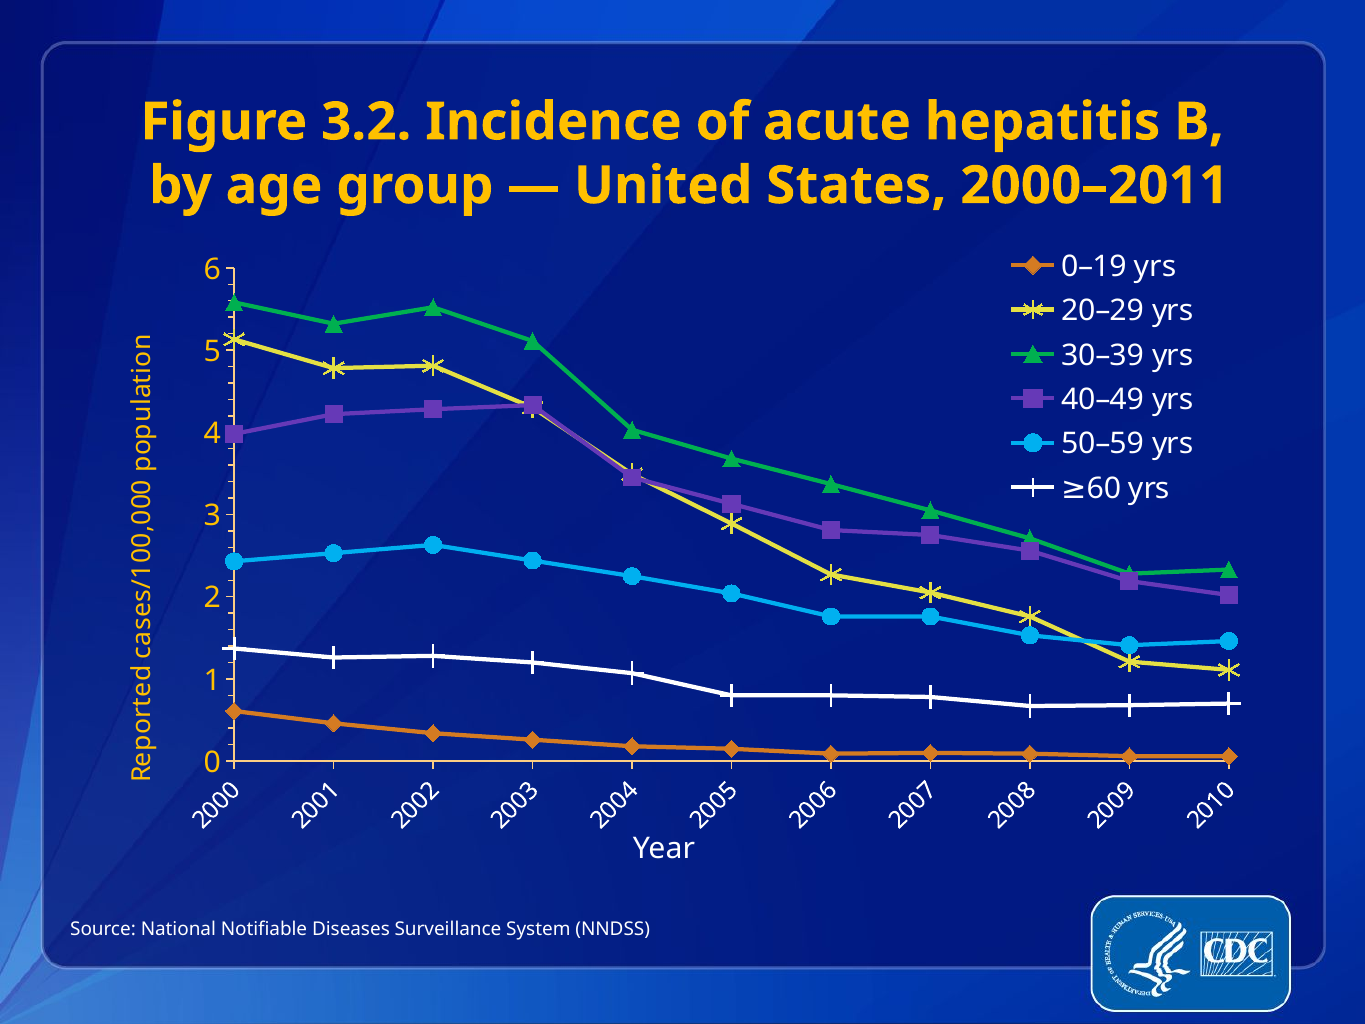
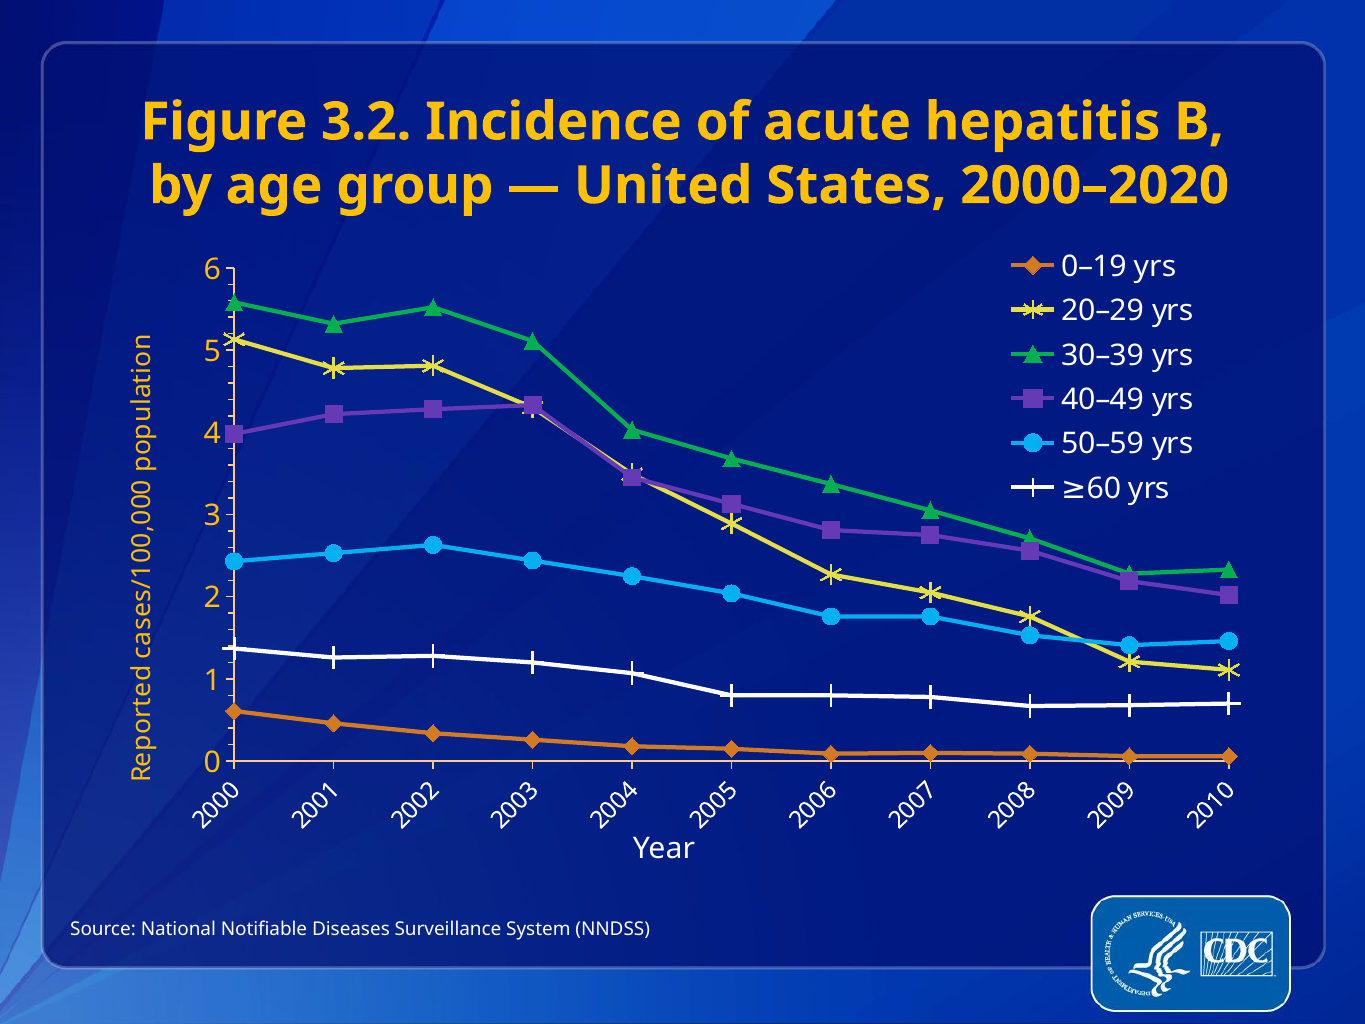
2000–2011: 2000–2011 -> 2000–2020
